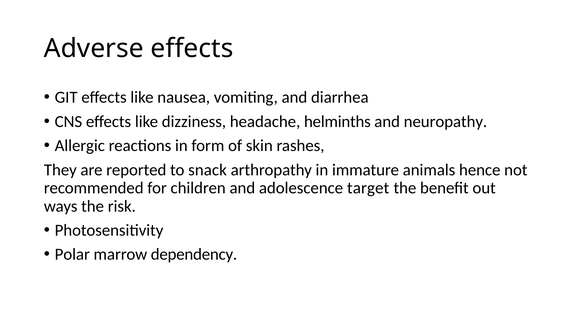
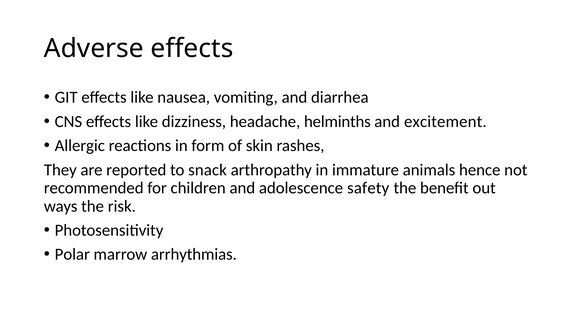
neuropathy: neuropathy -> excitement
target: target -> safety
dependency: dependency -> arrhythmias
